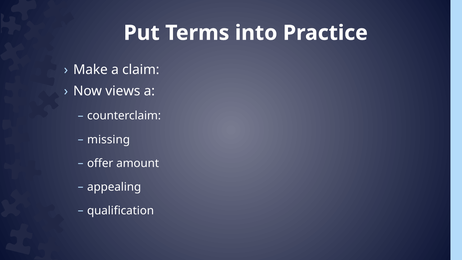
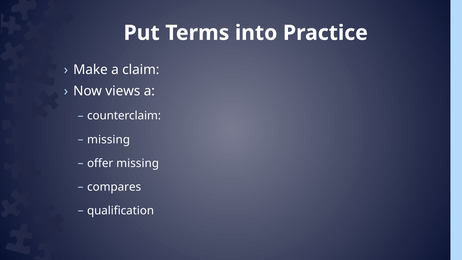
offer amount: amount -> missing
appealing: appealing -> compares
